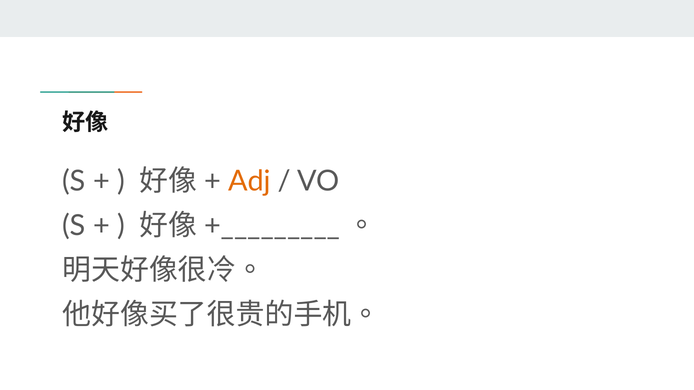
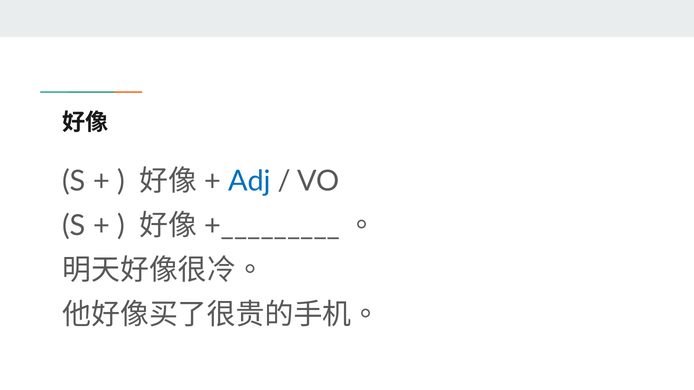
Adj colour: orange -> blue
